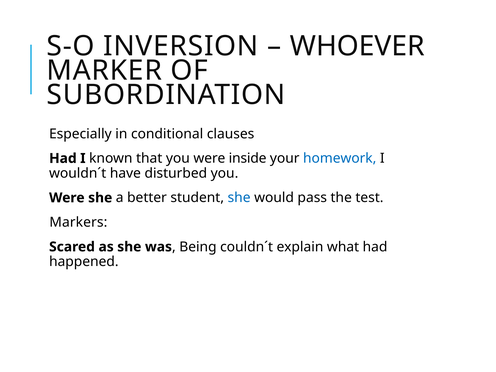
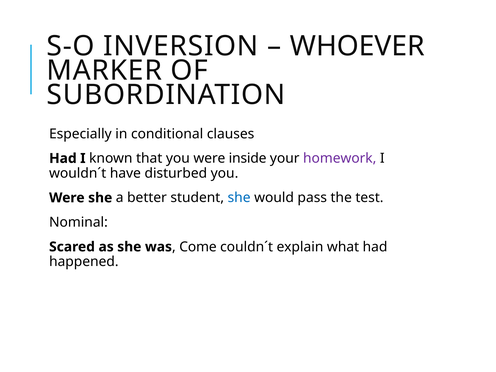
homework colour: blue -> purple
Markers: Markers -> Nominal
Being: Being -> Come
